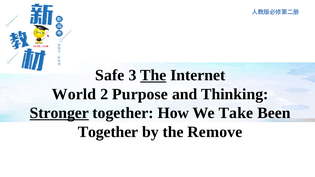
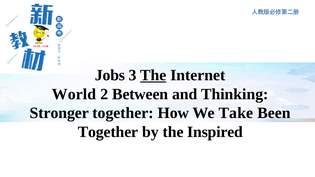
Safe: Safe -> Jobs
Purpose: Purpose -> Between
Stronger underline: present -> none
Remove: Remove -> Inspired
